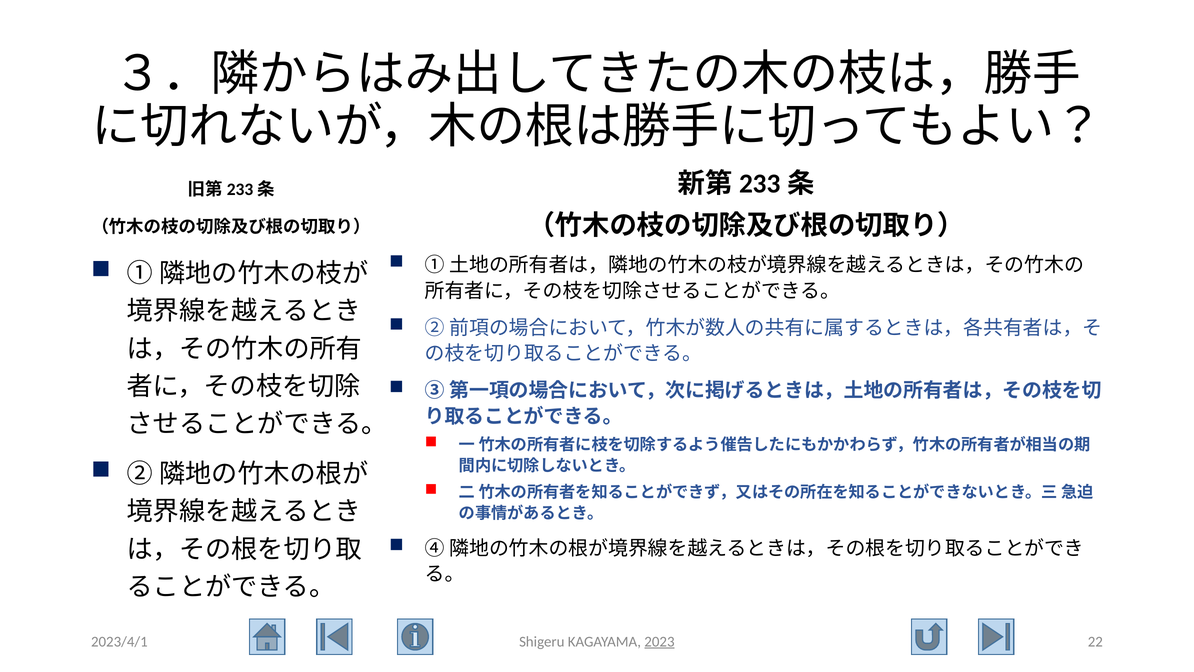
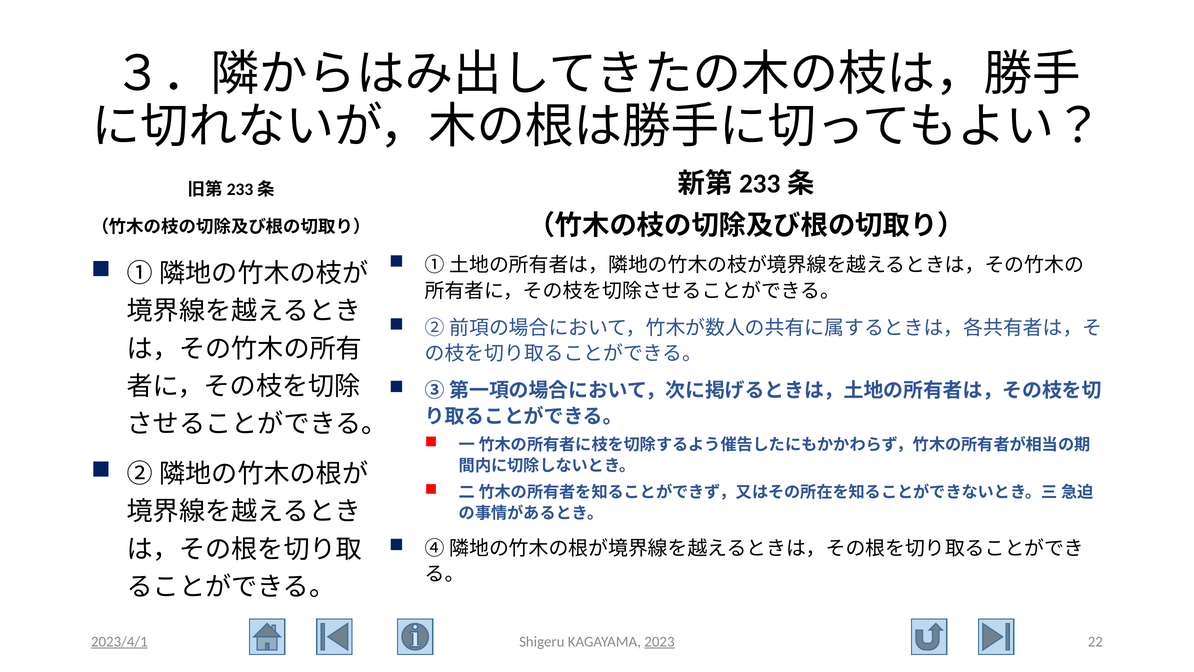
2023/4/1 underline: none -> present
